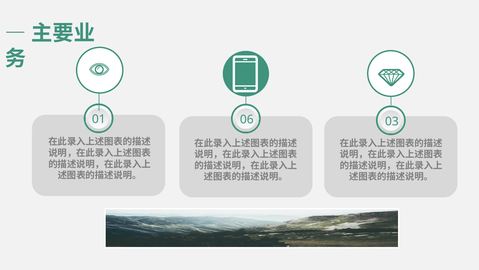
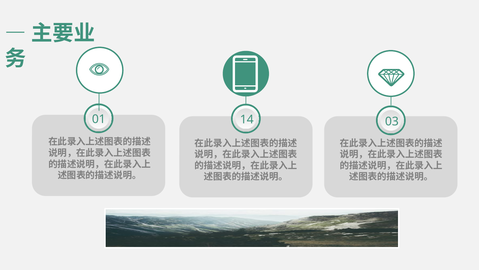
06: 06 -> 14
